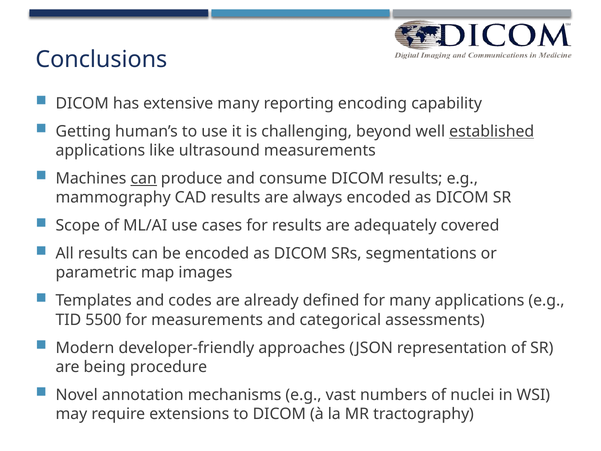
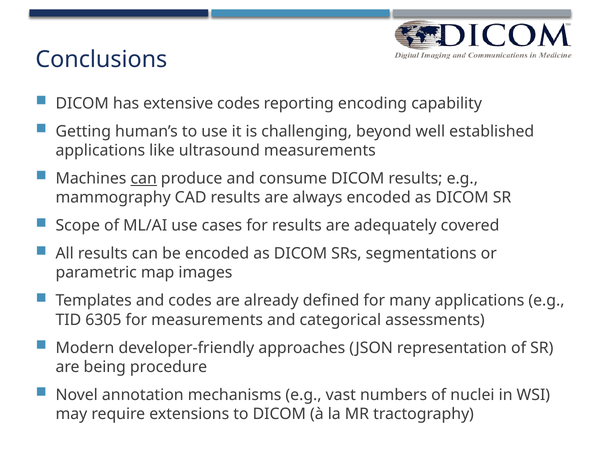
extensive many: many -> codes
established underline: present -> none
5500: 5500 -> 6305
